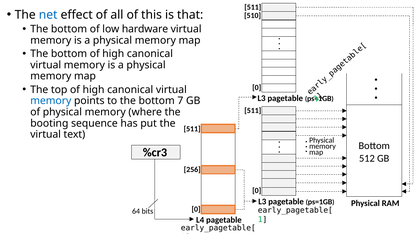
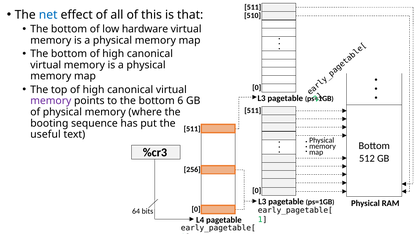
memory at (51, 101) colour: blue -> purple
7: 7 -> 6
virtual at (46, 134): virtual -> useful
